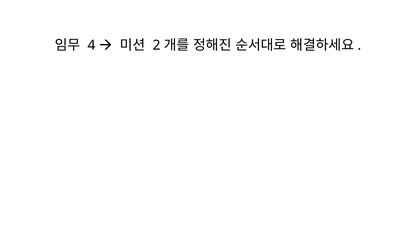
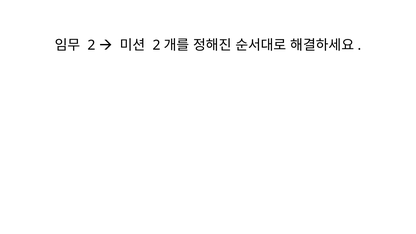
4 at (91, 45): 4 -> 2
